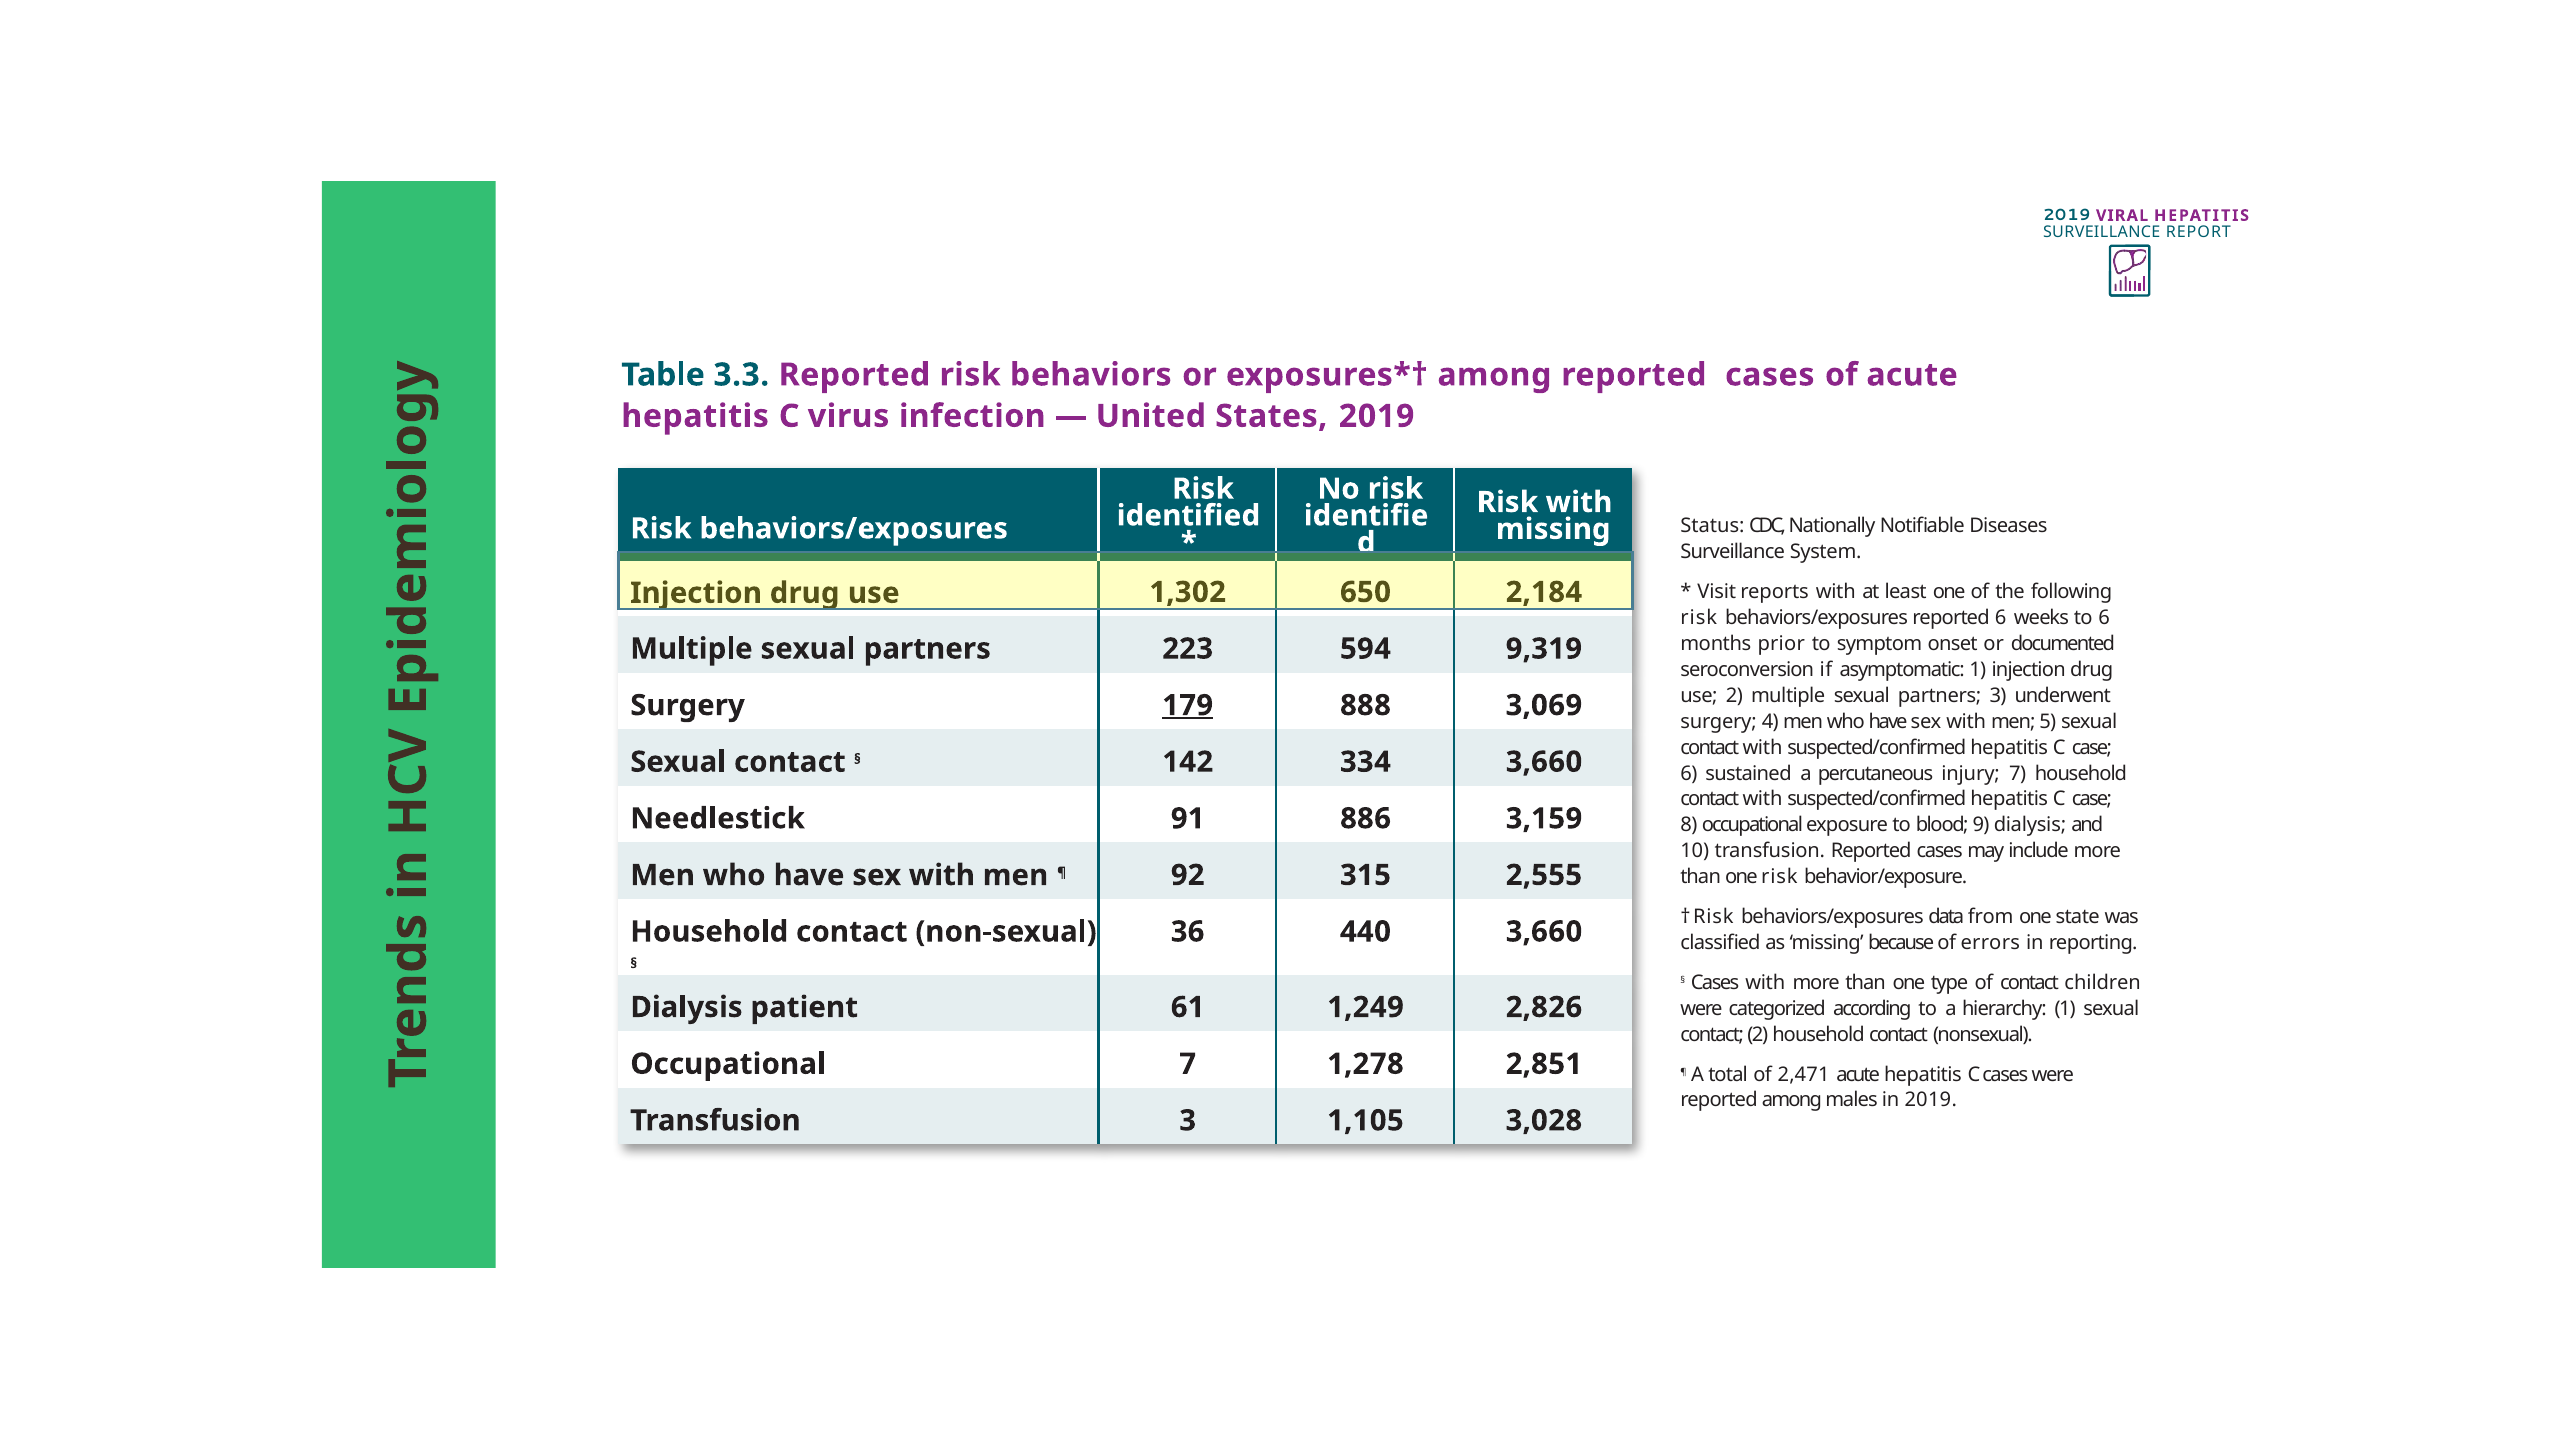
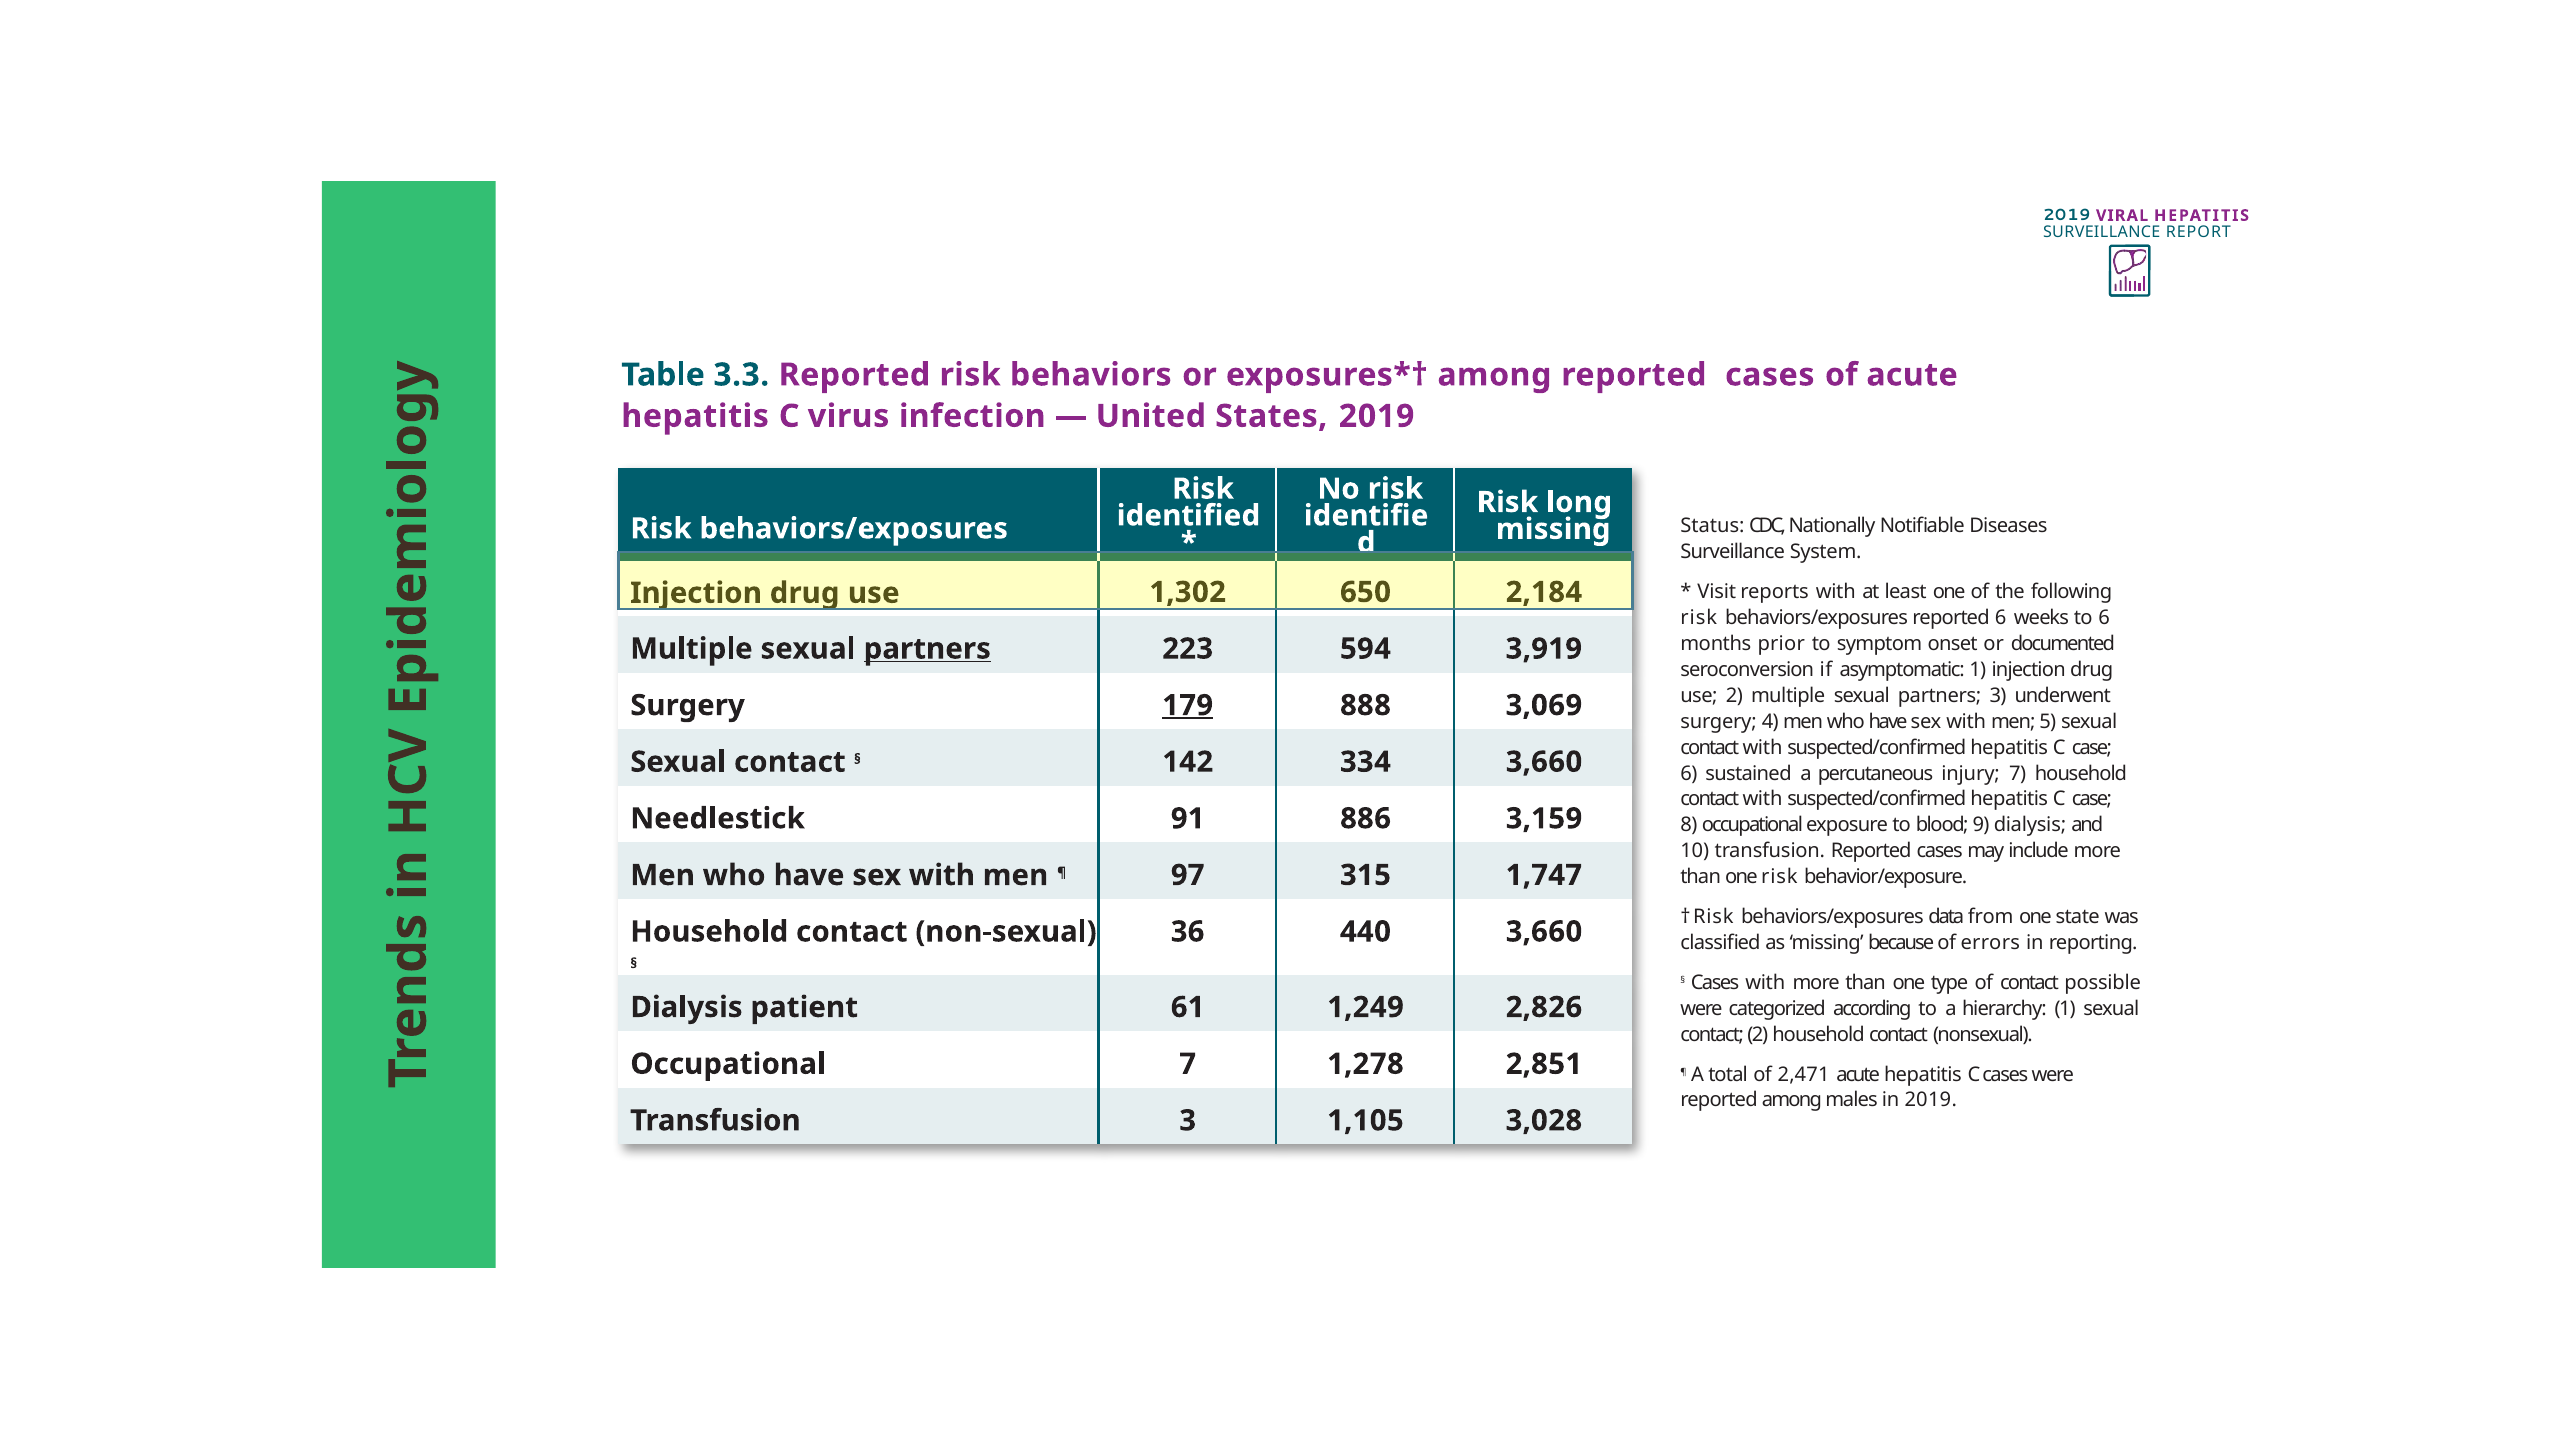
Risk with: with -> long
partners at (927, 649) underline: none -> present
9,319: 9,319 -> 3,919
92: 92 -> 97
2,555: 2,555 -> 1,747
children: children -> possible
